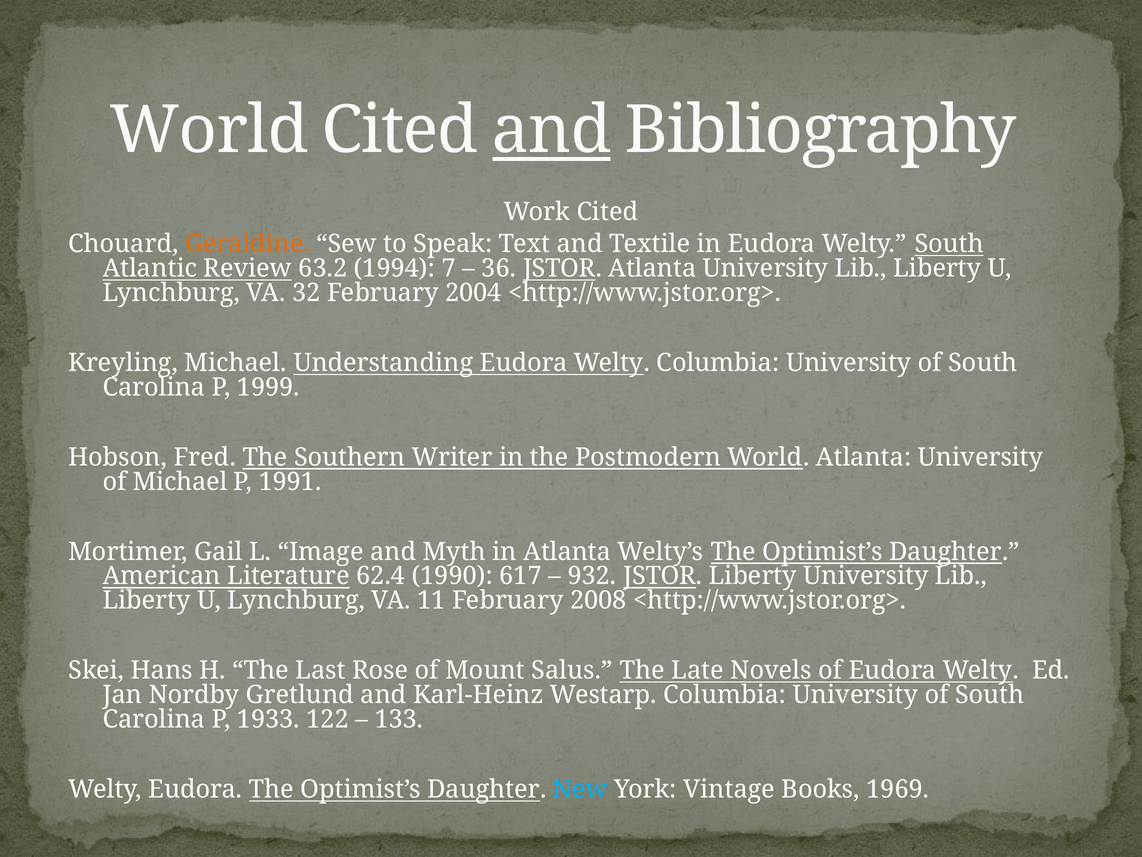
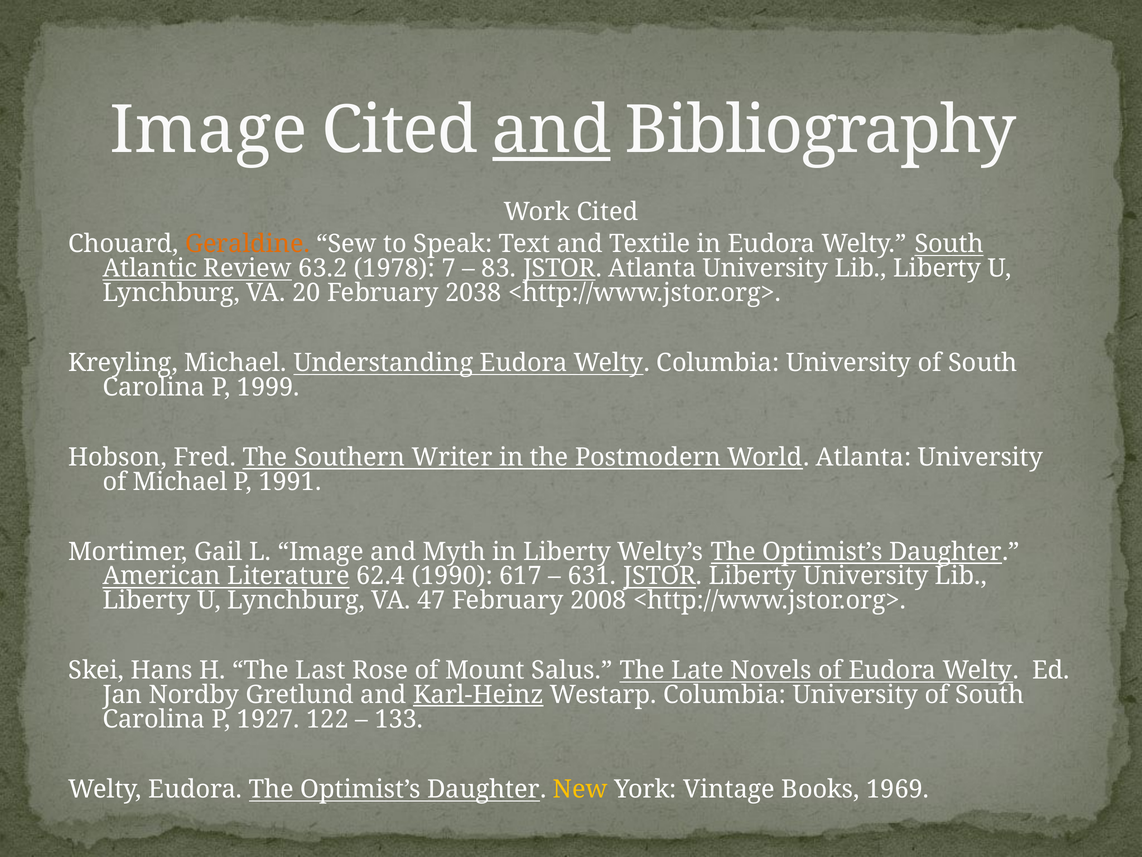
World at (209, 130): World -> Image
1994: 1994 -> 1978
36: 36 -> 83
32: 32 -> 20
2004: 2004 -> 2038
in Atlanta: Atlanta -> Liberty
932: 932 -> 631
11: 11 -> 47
Karl-Heinz underline: none -> present
1933: 1933 -> 1927
New colour: light blue -> yellow
